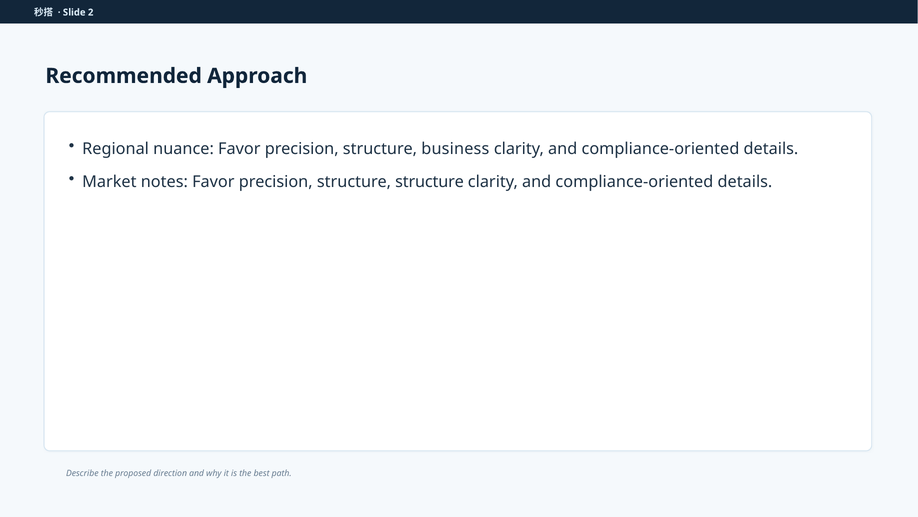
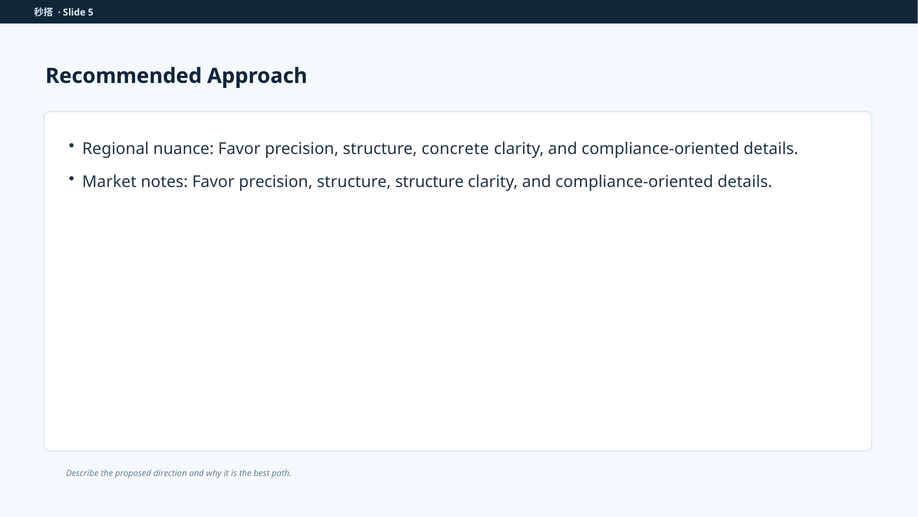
2: 2 -> 5
business: business -> concrete
